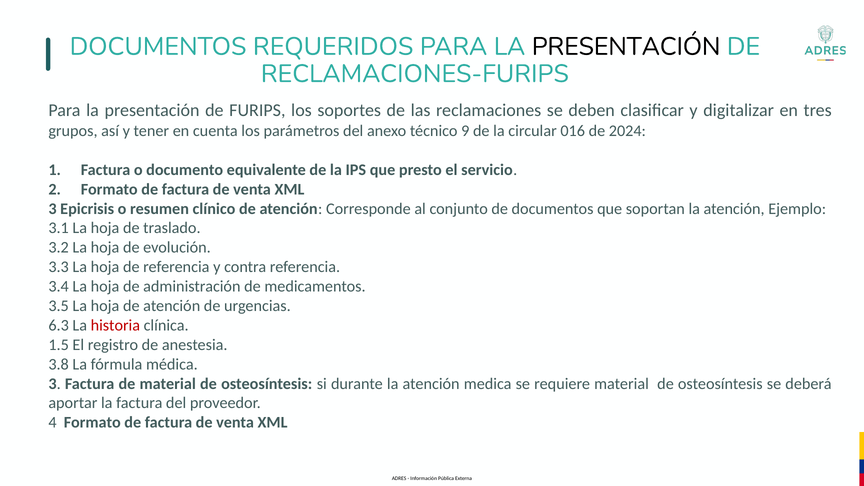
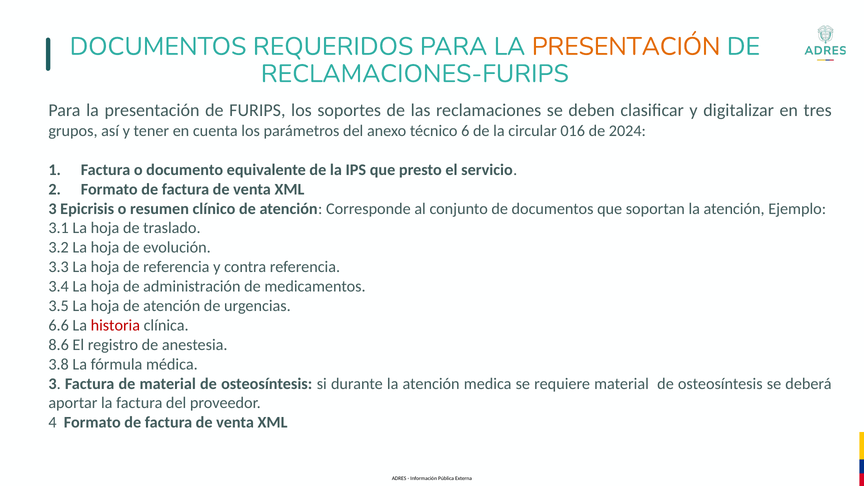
PRESENTACIÓN at (626, 47) colour: black -> orange
9: 9 -> 6
6.3: 6.3 -> 6.6
1.5: 1.5 -> 8.6
